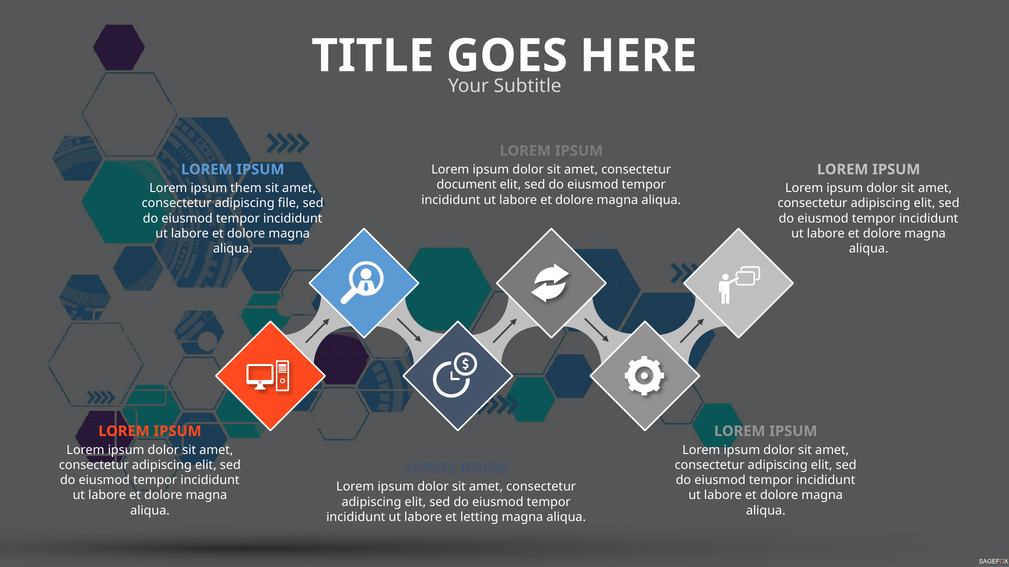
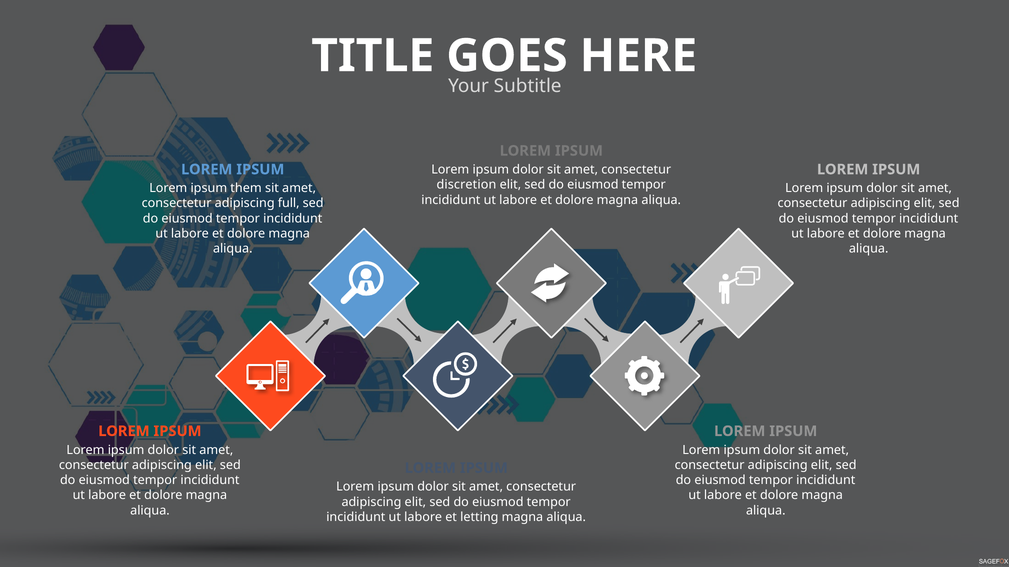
document: document -> discretion
file: file -> full
